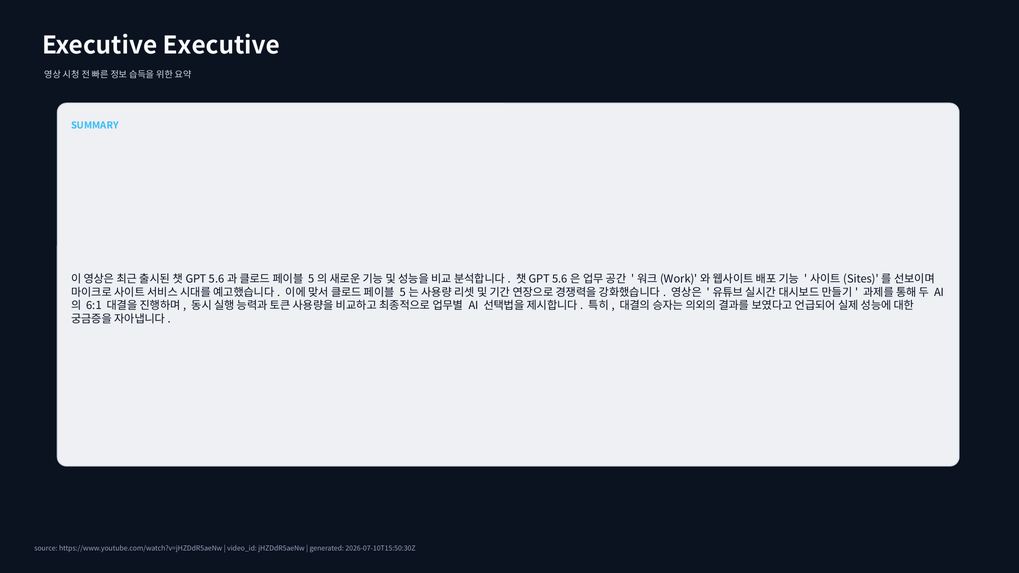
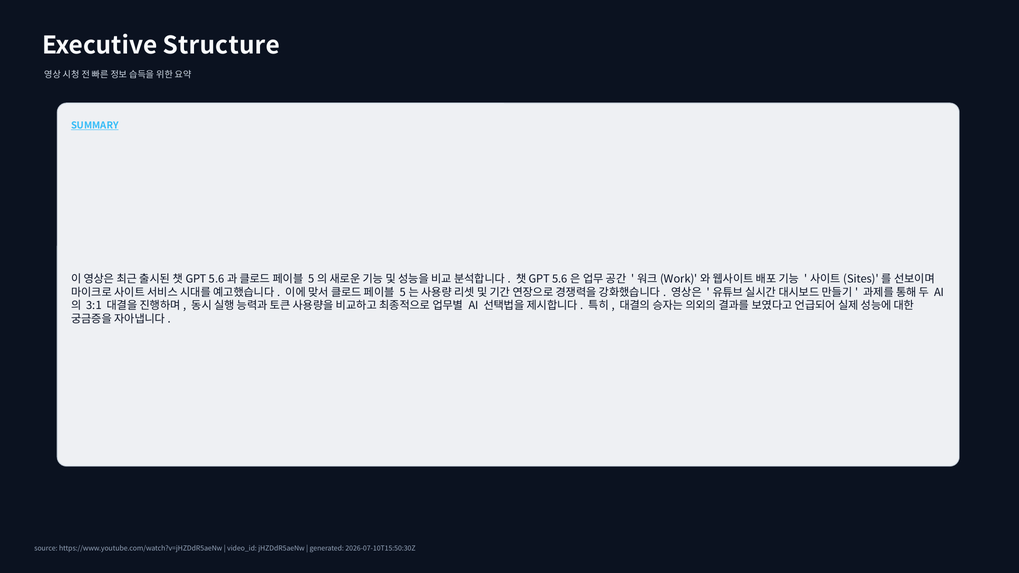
Executive Executive: Executive -> Structure
SUMMARY underline: none -> present
6:1: 6:1 -> 3:1
